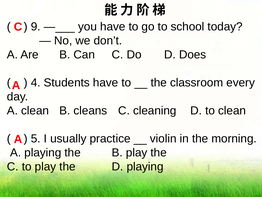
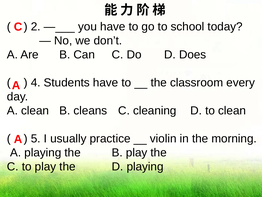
9: 9 -> 2
